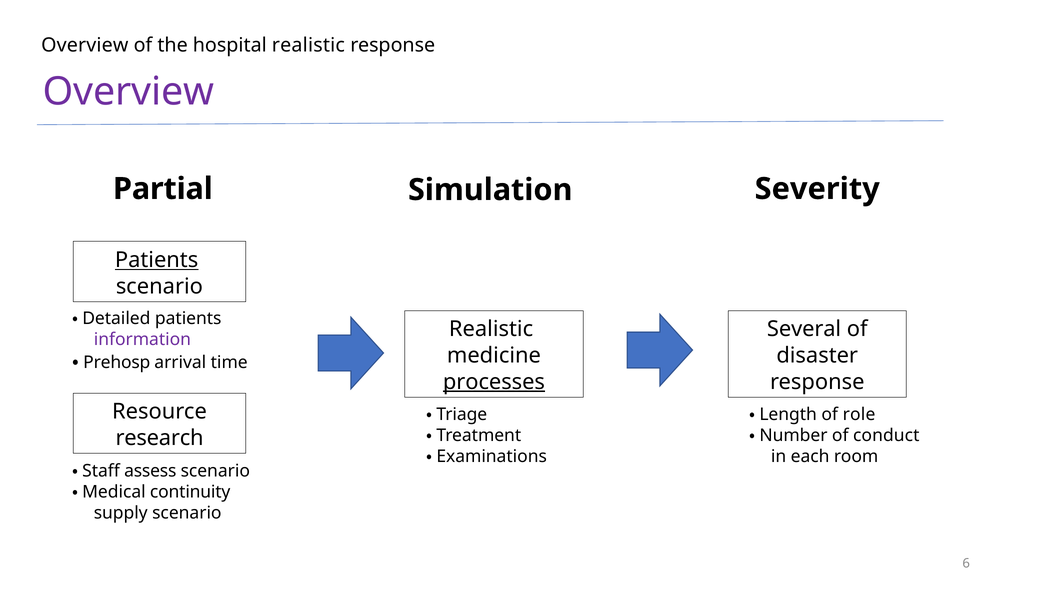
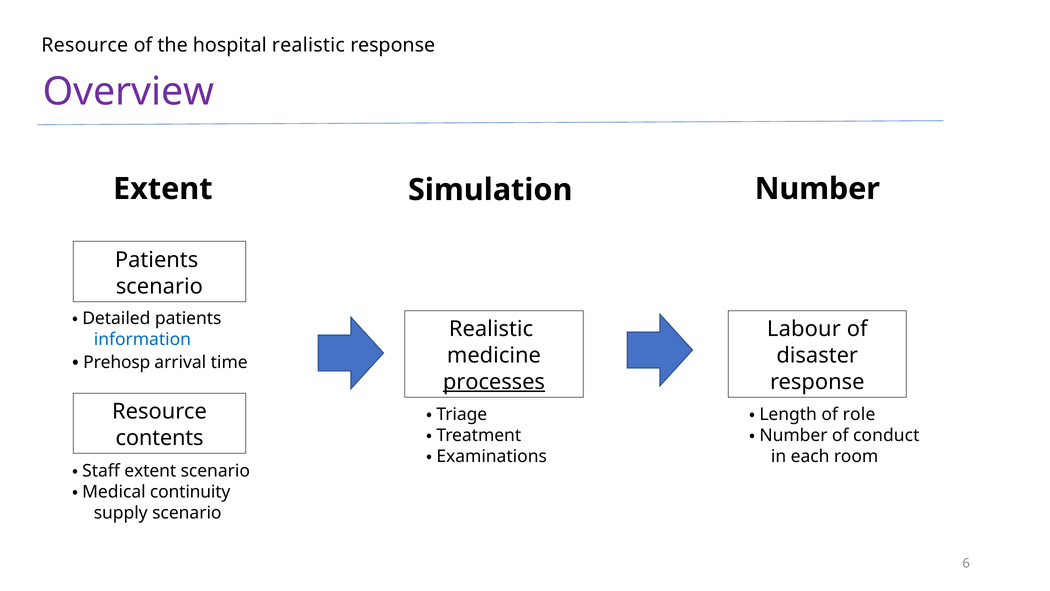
Overview at (85, 45): Overview -> Resource
Partial at (163, 189): Partial -> Extent
Severity: Severity -> Number
Patients at (157, 260) underline: present -> none
Several: Several -> Labour
information colour: purple -> blue
research: research -> contents
assess at (150, 471): assess -> extent
